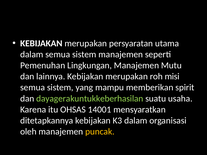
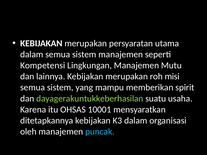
Pemenuhan: Pemenuhan -> Kompetensi
14001: 14001 -> 10001
puncak colour: yellow -> light blue
